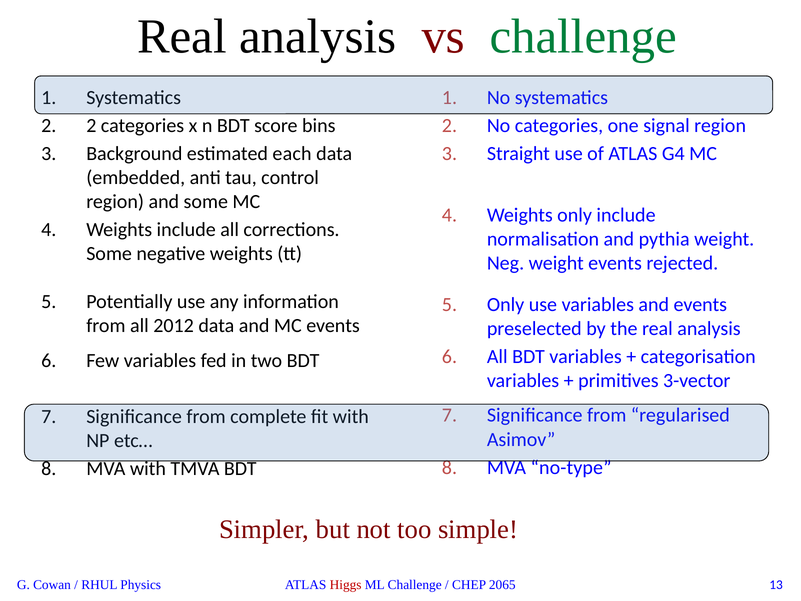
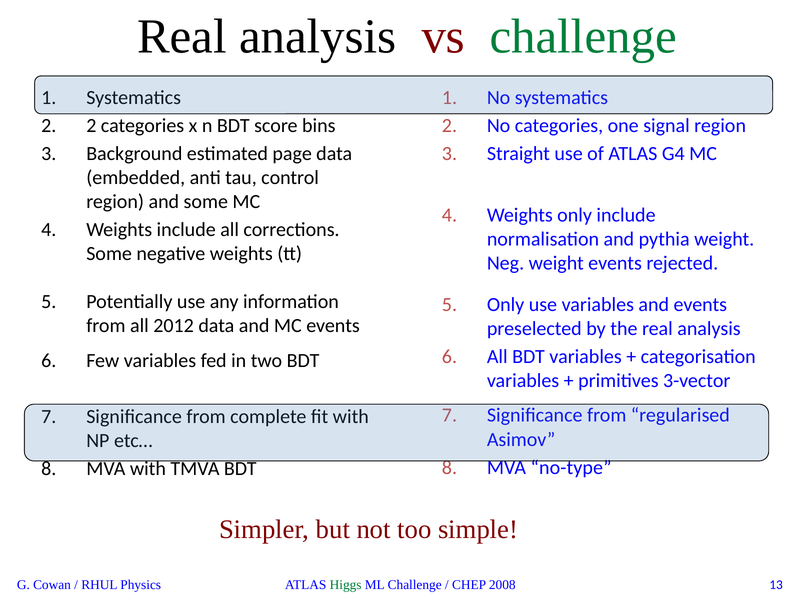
each: each -> page
Higgs colour: red -> green
2065: 2065 -> 2008
